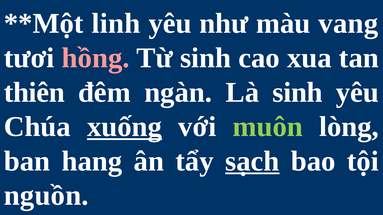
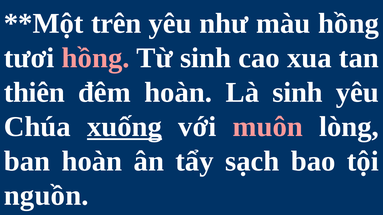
linh: linh -> trên
màu vang: vang -> hồng
đêm ngàn: ngàn -> hoàn
muôn colour: light green -> pink
ban hang: hang -> hoàn
sạch underline: present -> none
